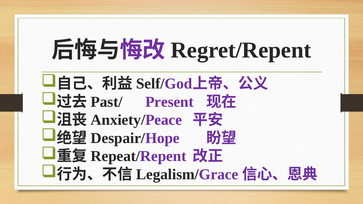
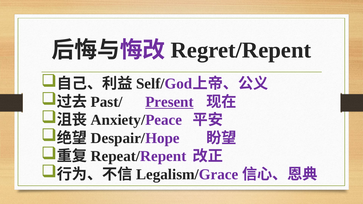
Present underline: none -> present
